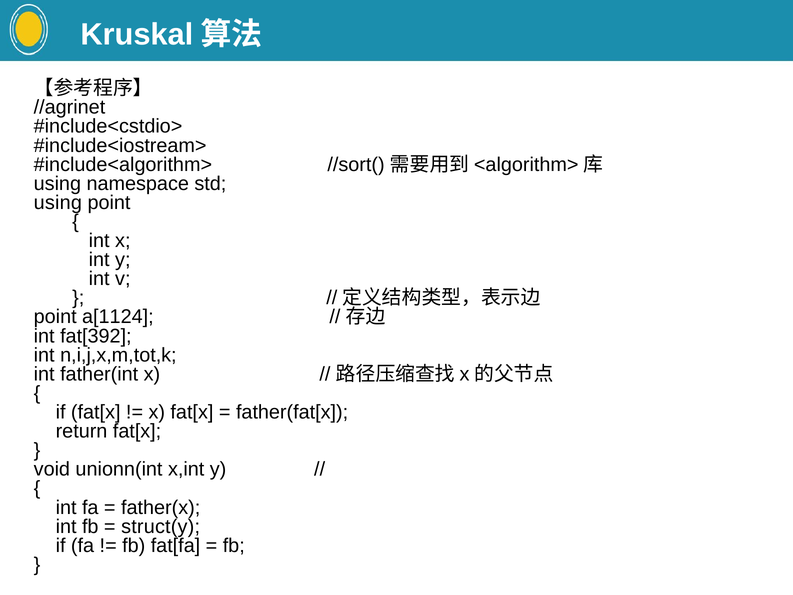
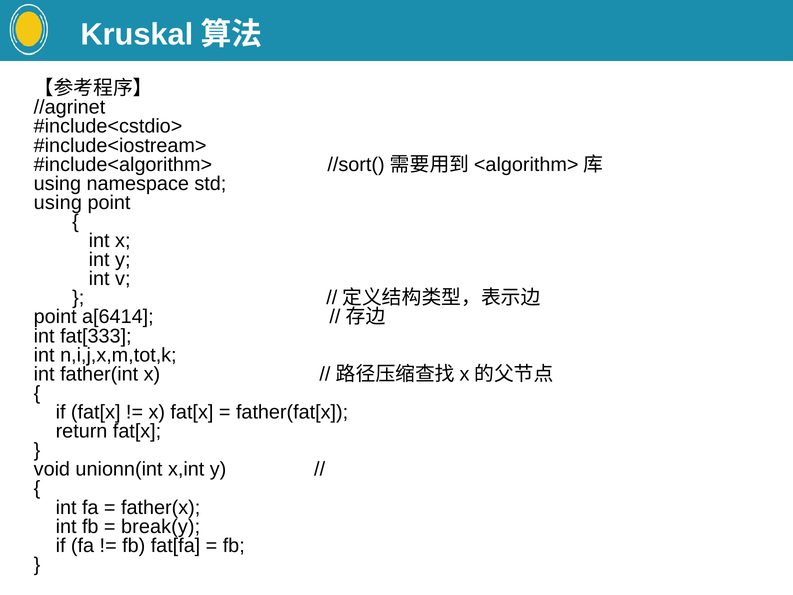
a[1124: a[1124 -> a[6414
fat[392: fat[392 -> fat[333
struct(y: struct(y -> break(y
